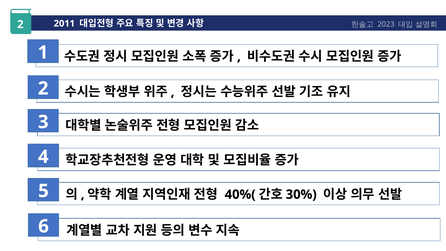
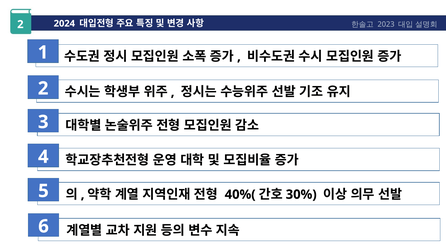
2011: 2011 -> 2024
